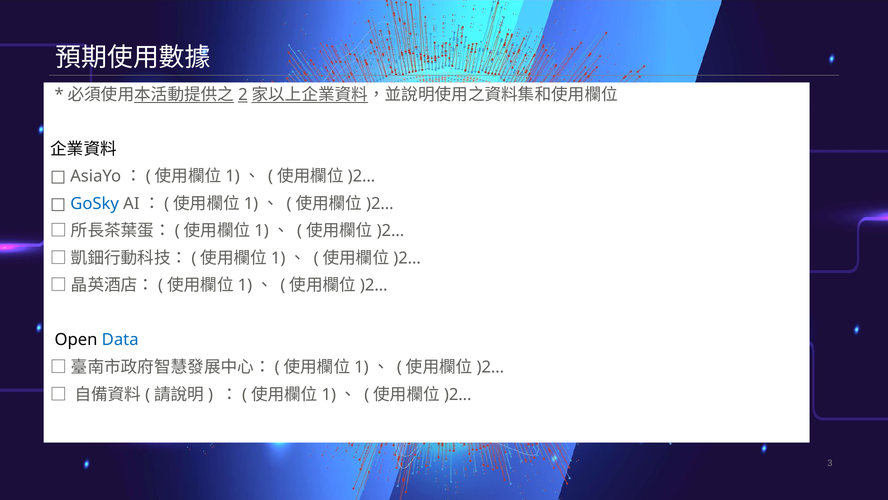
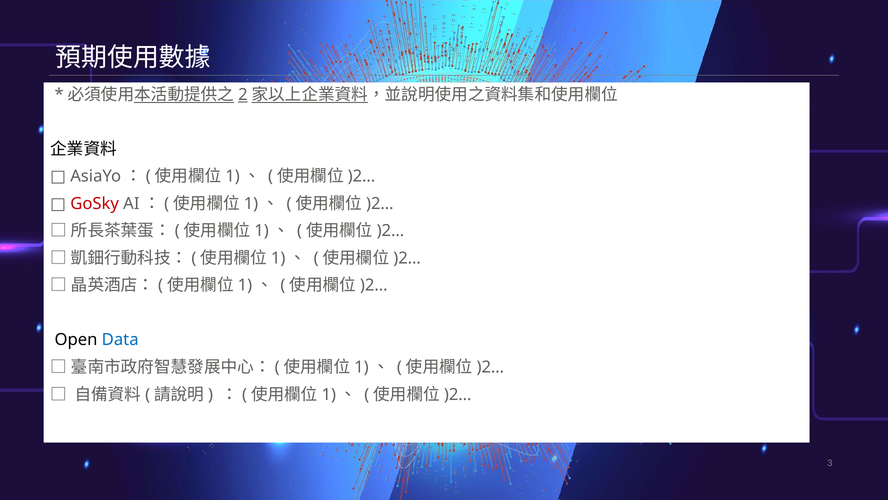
GoSky colour: blue -> red
